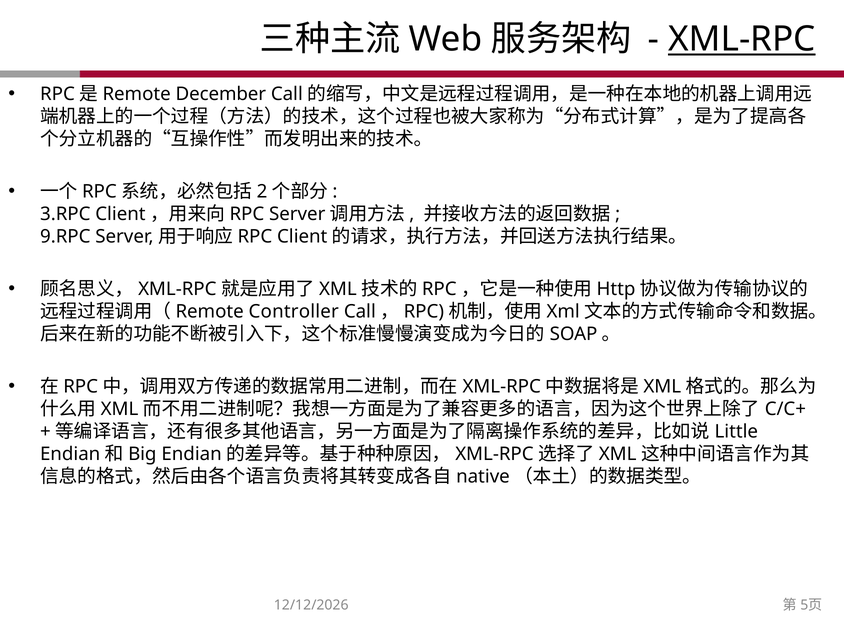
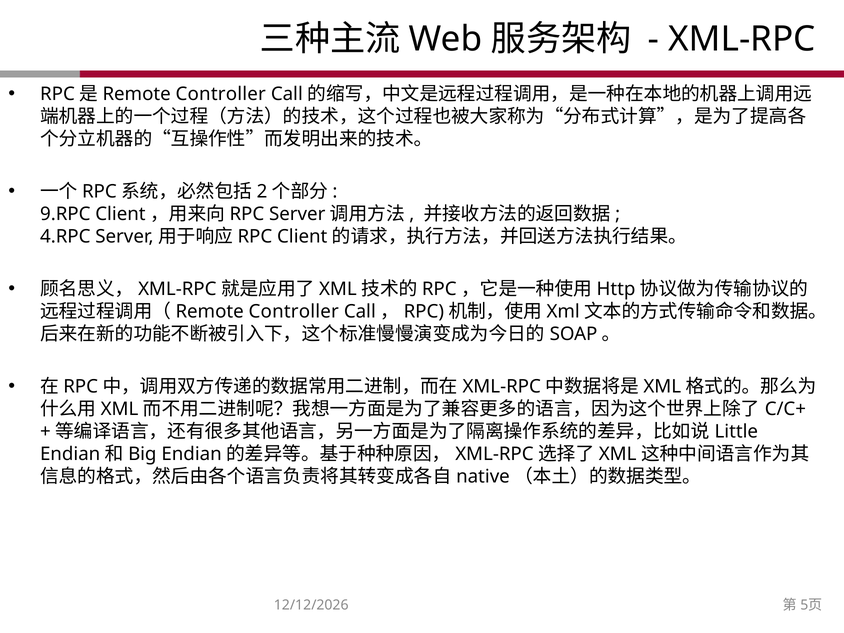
XML-RPC underline: present -> none
December at (221, 94): December -> Controller
3.RPC: 3.RPC -> 9.RPC
9.RPC: 9.RPC -> 4.RPC
